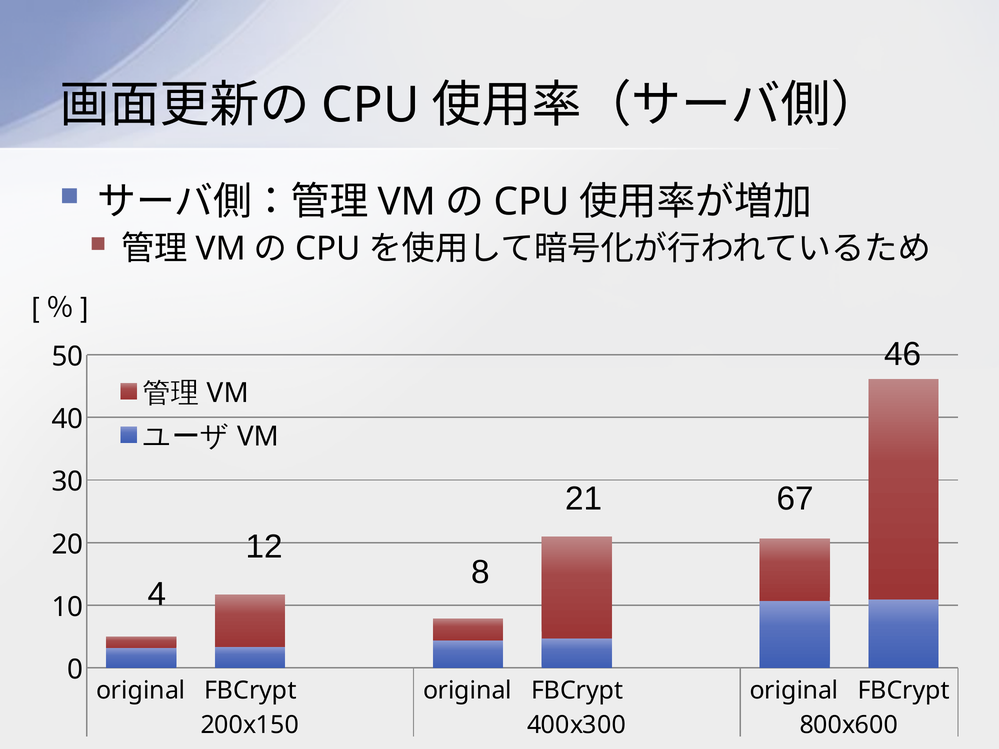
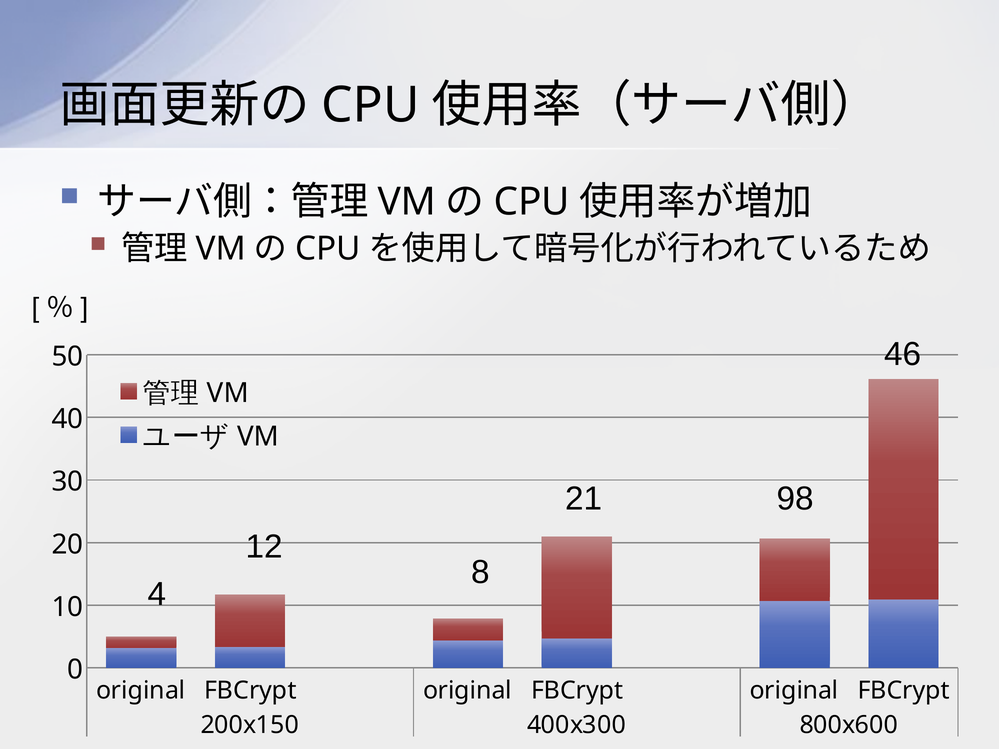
67: 67 -> 98
